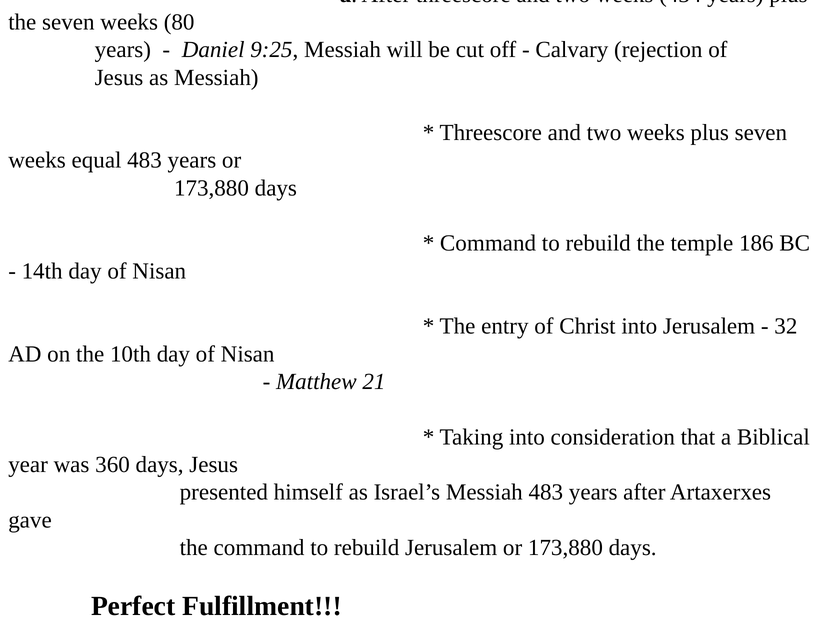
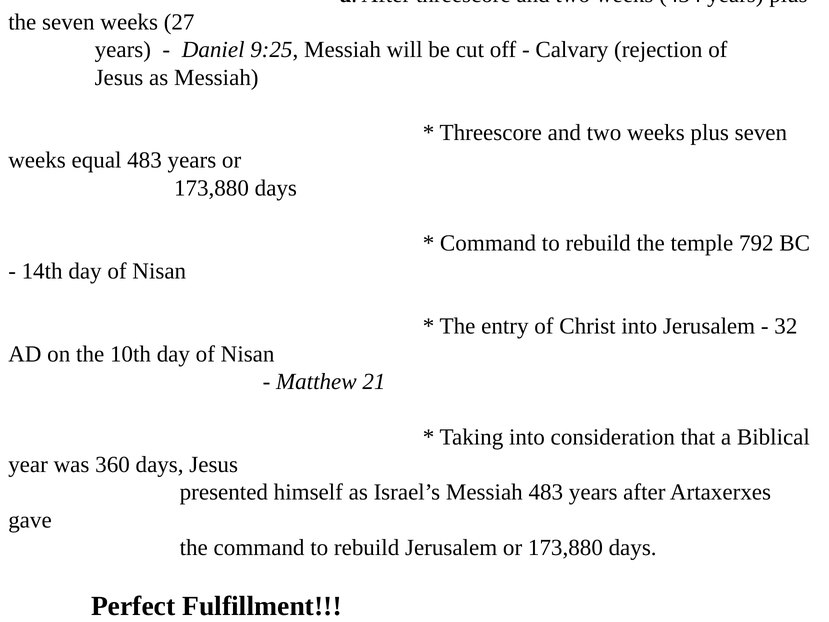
80: 80 -> 27
186: 186 -> 792
